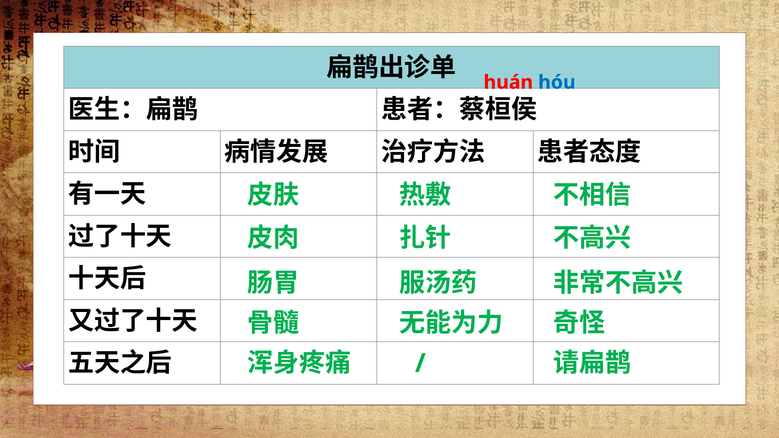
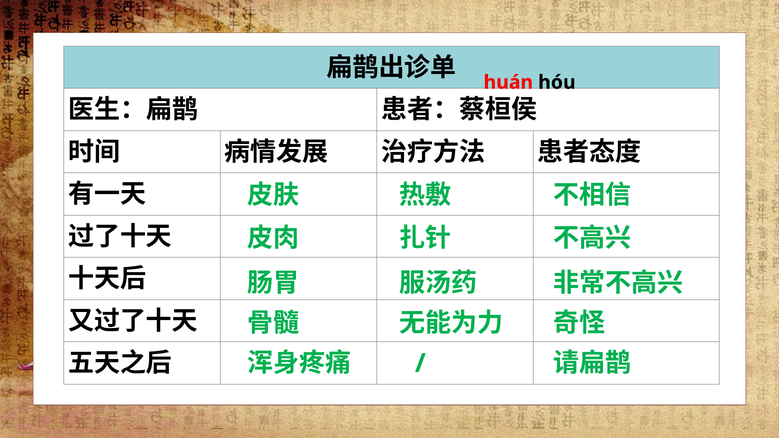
hóu colour: blue -> black
